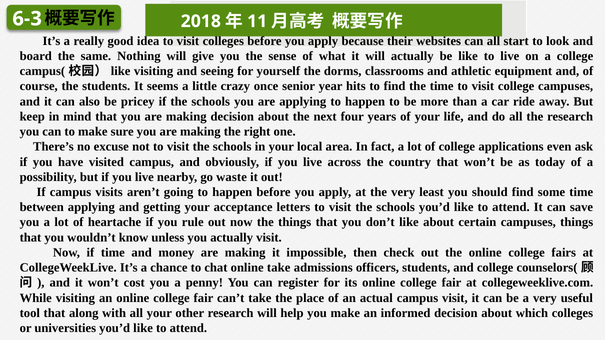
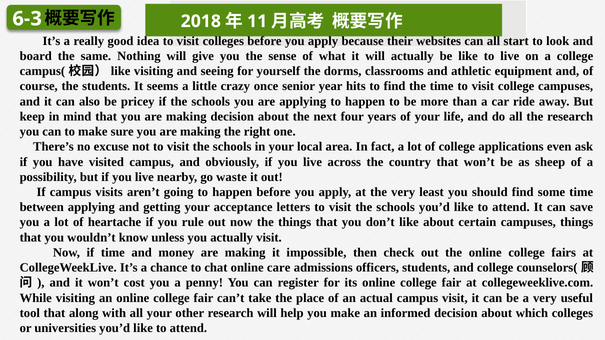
today: today -> sheep
online take: take -> care
